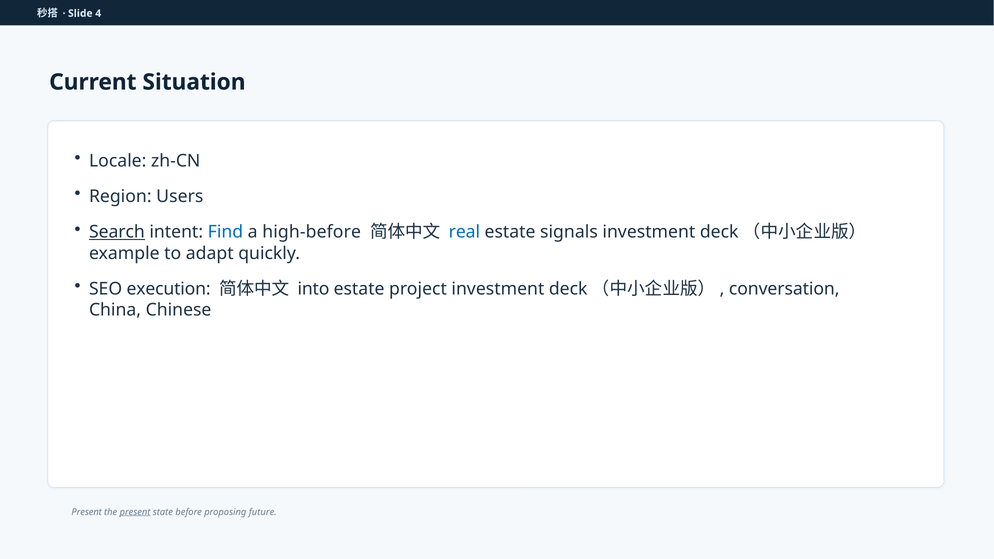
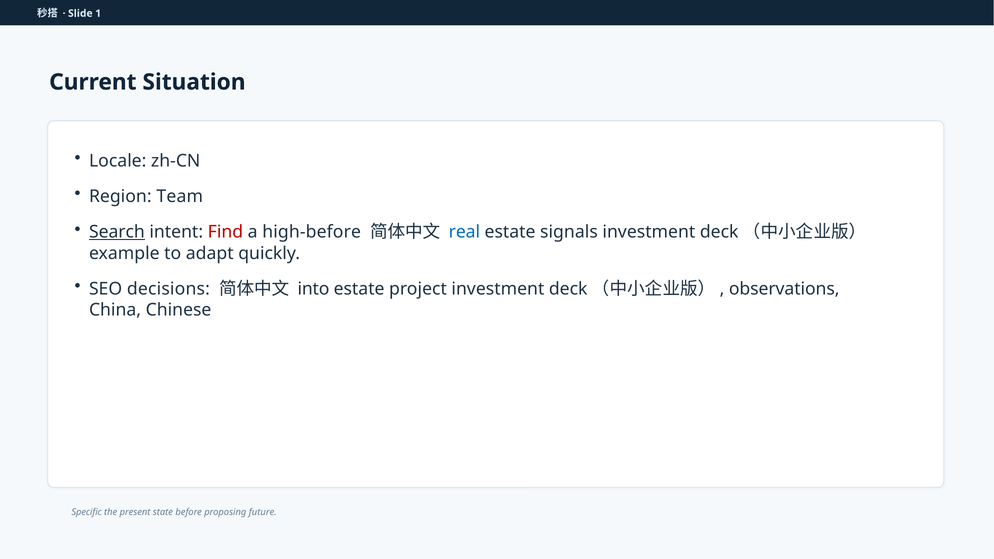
4: 4 -> 1
Users: Users -> Team
Find colour: blue -> red
execution: execution -> decisions
conversation: conversation -> observations
Present at (87, 512): Present -> Specific
present at (135, 512) underline: present -> none
